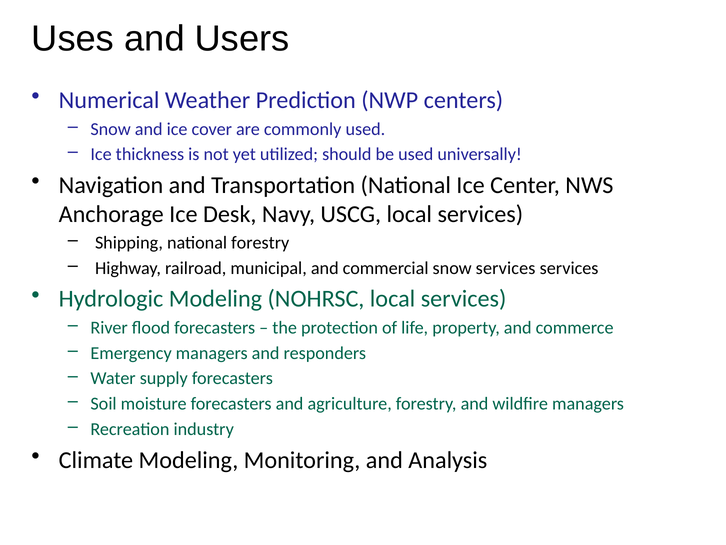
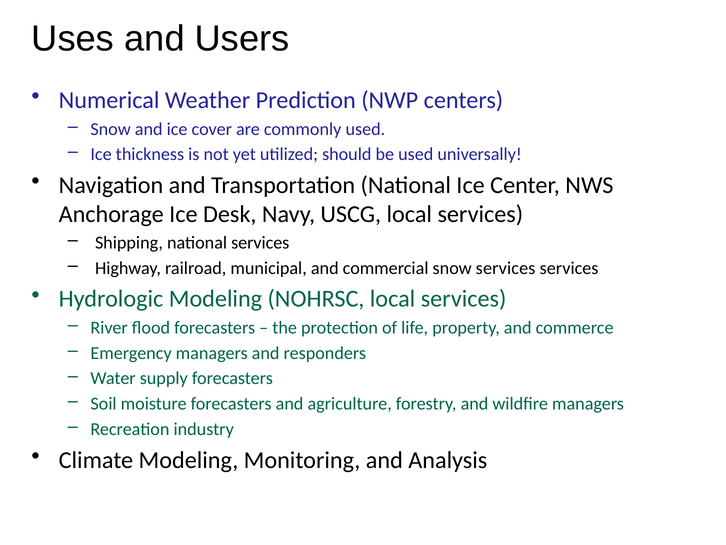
national forestry: forestry -> services
